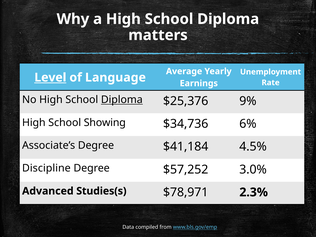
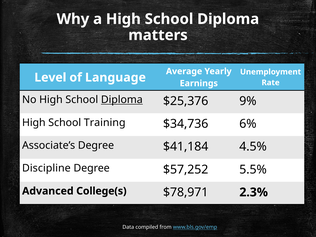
Level underline: present -> none
Showing: Showing -> Training
3.0%: 3.0% -> 5.5%
Studies(s: Studies(s -> College(s
